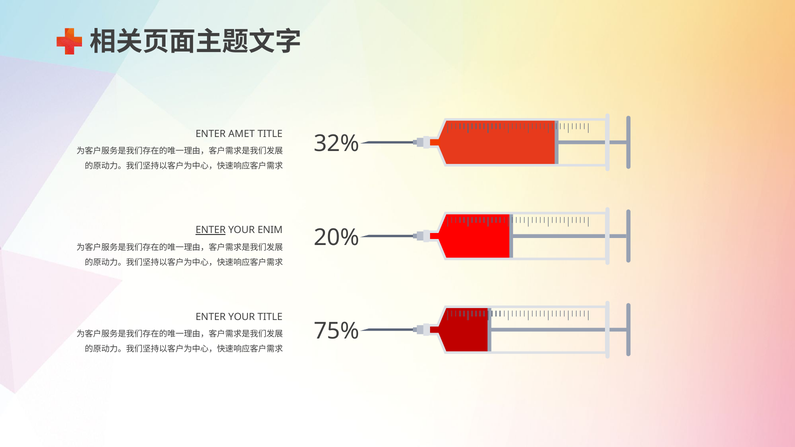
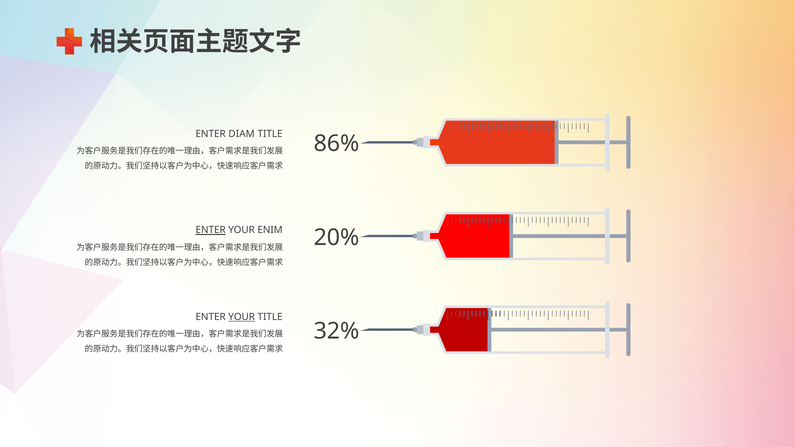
AMET: AMET -> DIAM
32%: 32% -> 86%
YOUR at (242, 317) underline: none -> present
75%: 75% -> 32%
